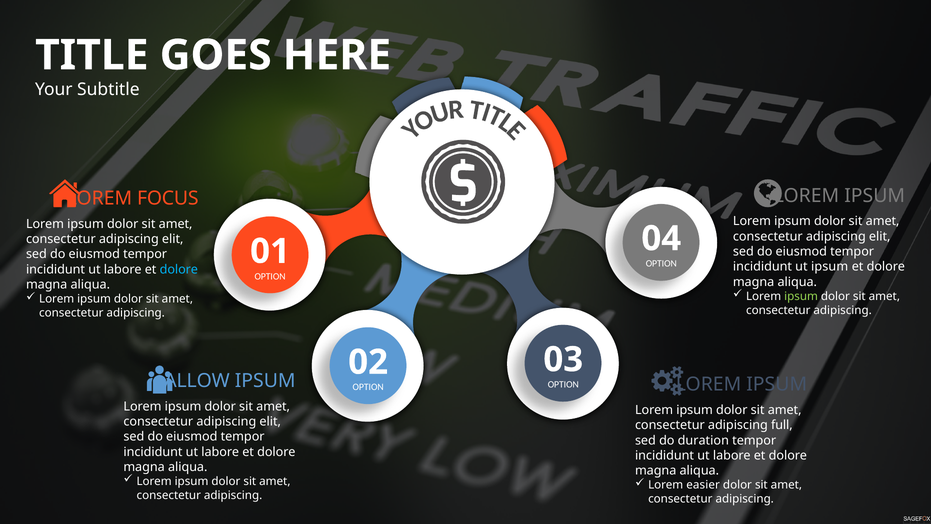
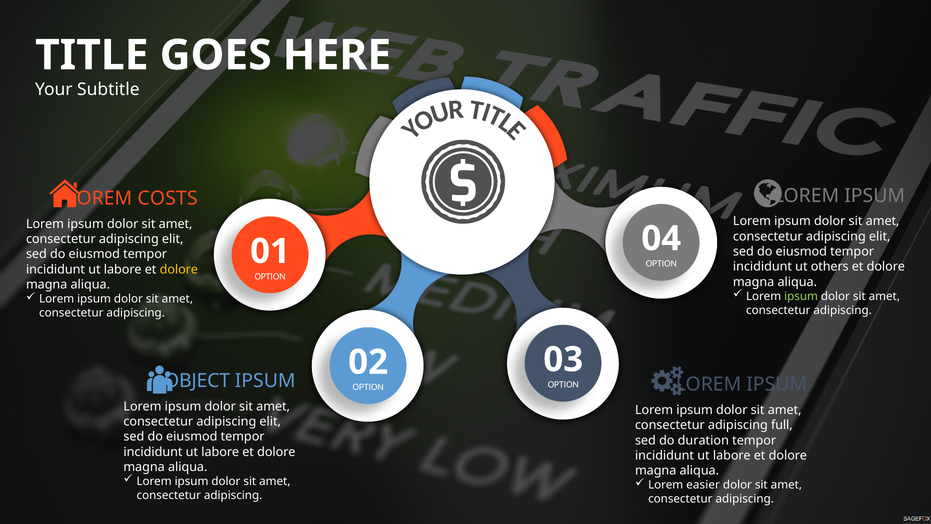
FOCUS: FOCUS -> COSTS
ut ipsum: ipsum -> others
dolore at (179, 269) colour: light blue -> yellow
ALLOW: ALLOW -> OBJECT
